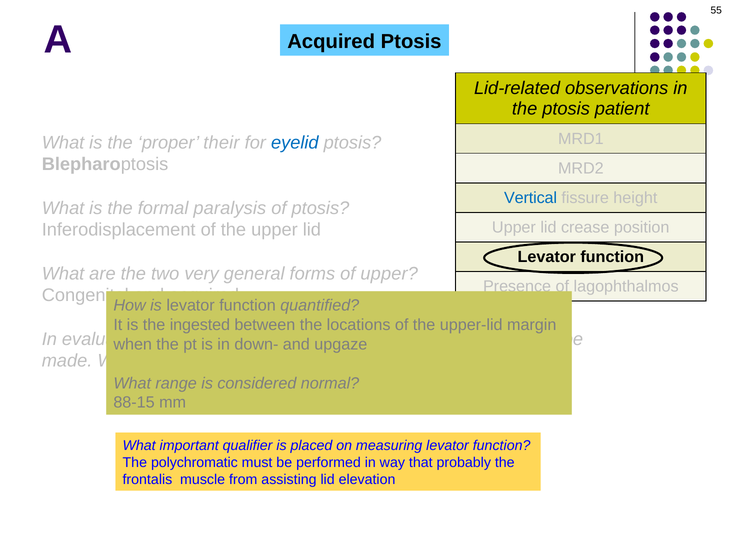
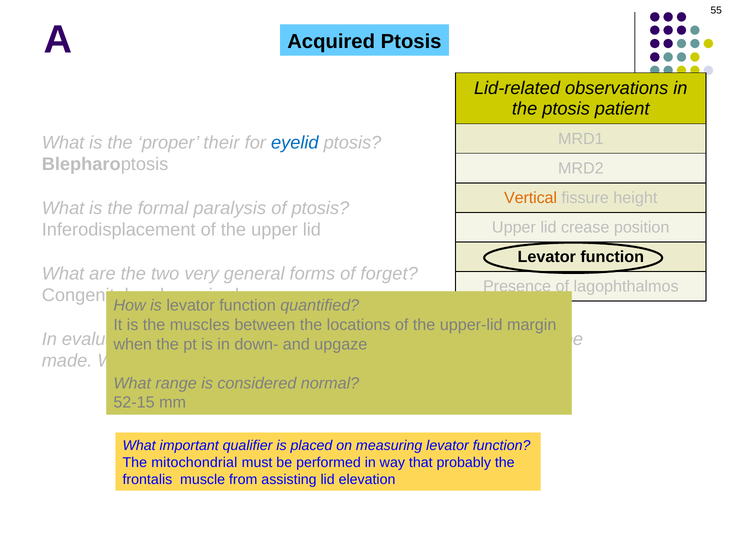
Vertical colour: blue -> orange
of upper: upper -> forget
ingested: ingested -> muscles
88-15: 88-15 -> 52-15
polychromatic: polychromatic -> mitochondrial
